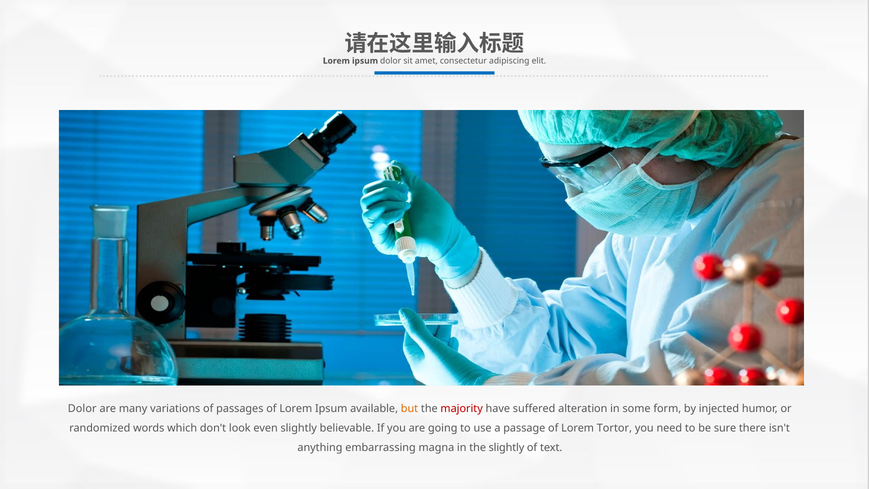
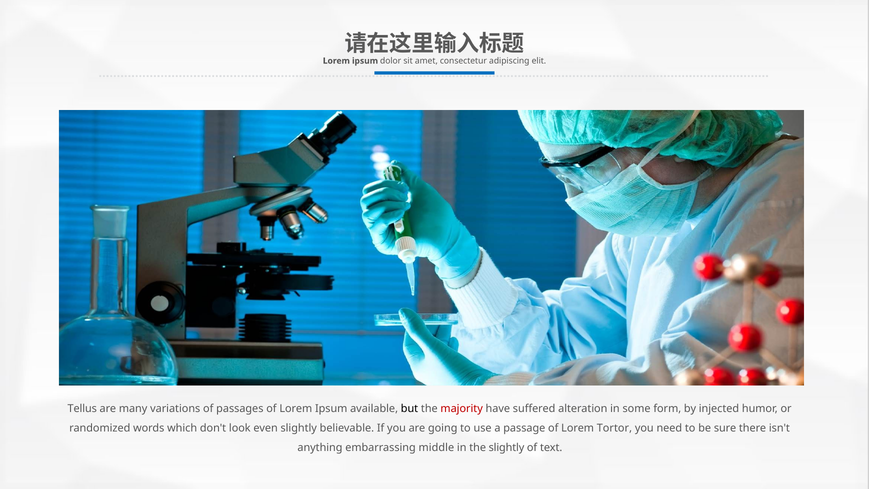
Dolor at (82, 408): Dolor -> Tellus
but colour: orange -> black
magna: magna -> middle
